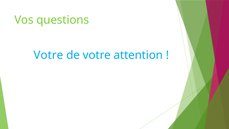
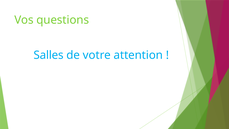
Votre at (48, 55): Votre -> Salles
